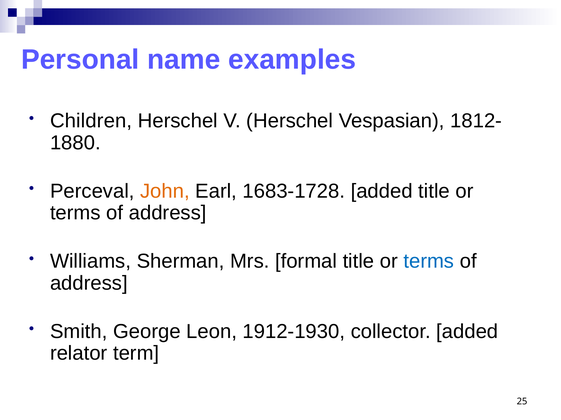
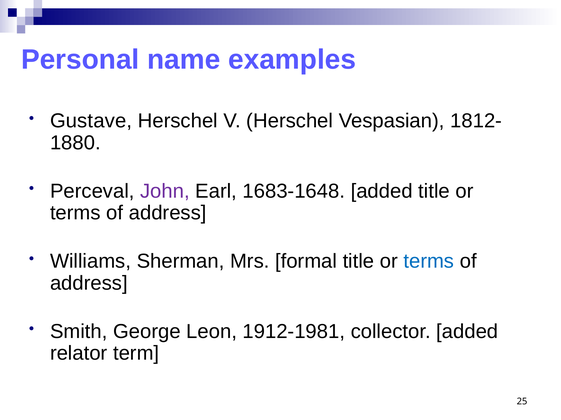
Children: Children -> Gustave
John colour: orange -> purple
1683-1728: 1683-1728 -> 1683-1648
1912-1930: 1912-1930 -> 1912-1981
